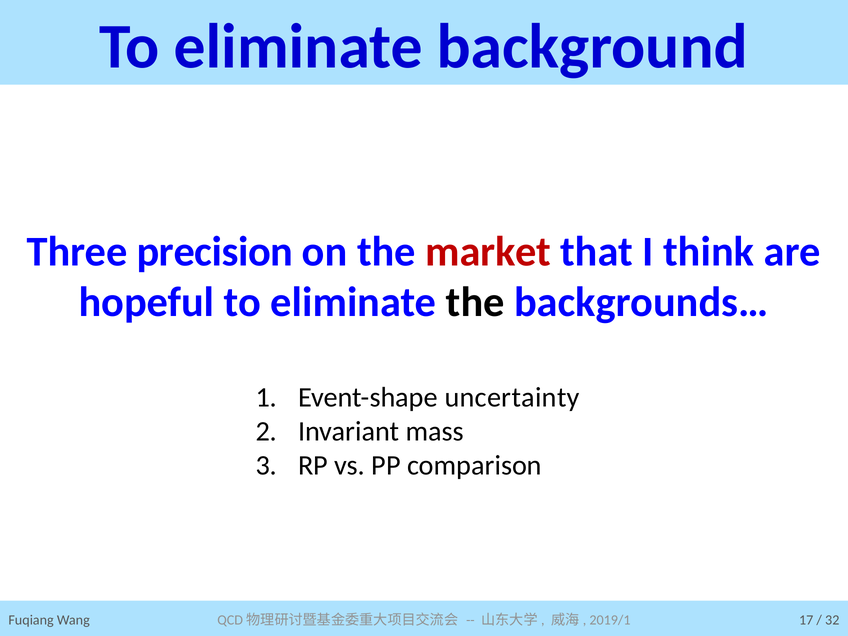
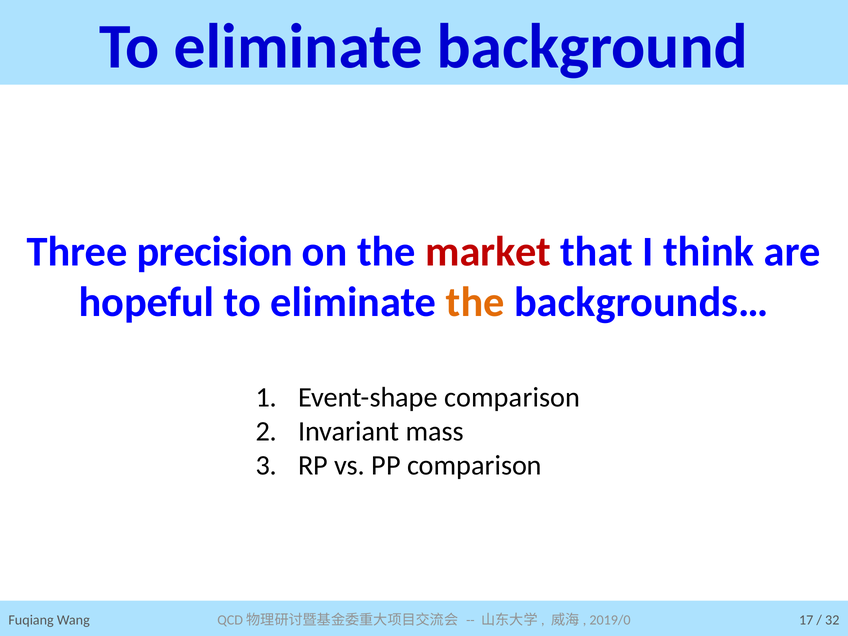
the at (475, 303) colour: black -> orange
Event-shape uncertainty: uncertainty -> comparison
2019/1: 2019/1 -> 2019/0
